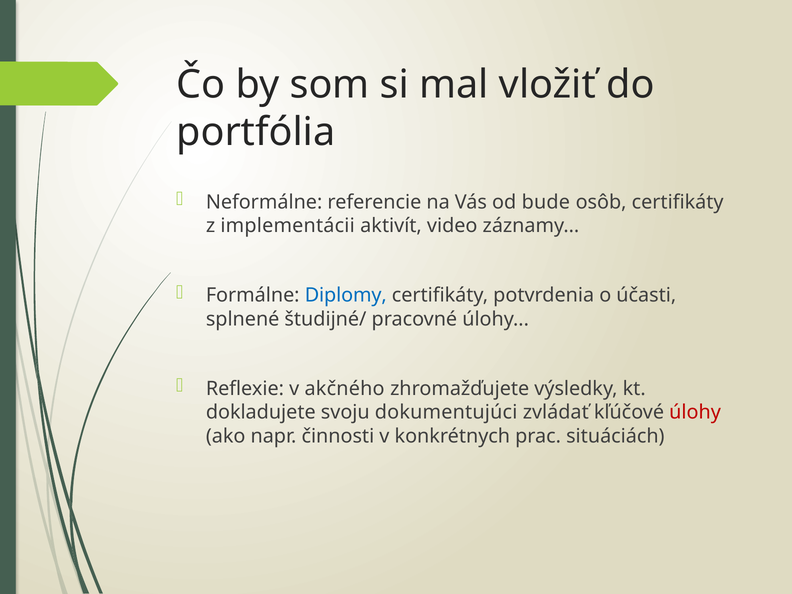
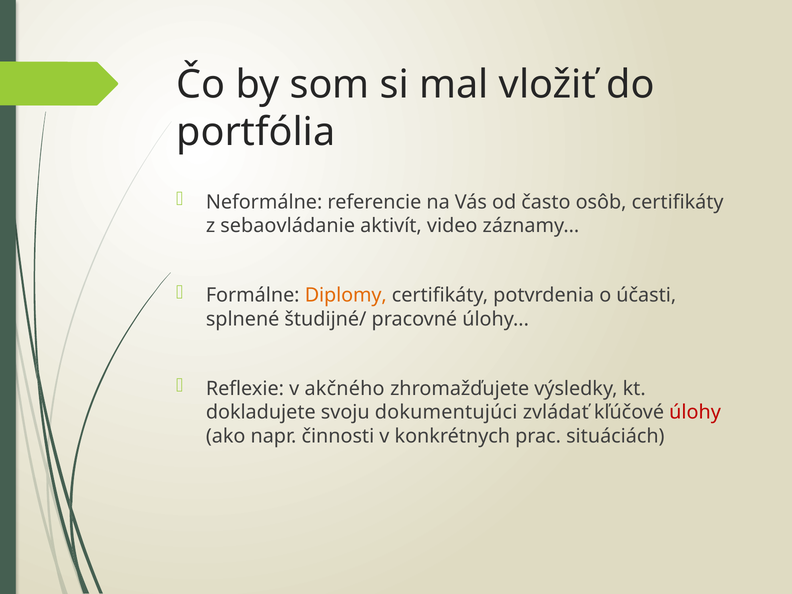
bude: bude -> často
implementácii: implementácii -> sebaovládanie
Diplomy colour: blue -> orange
